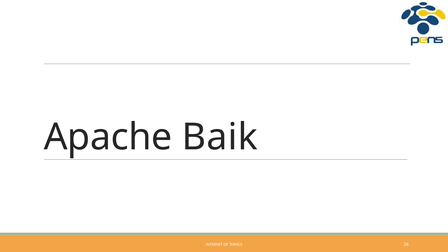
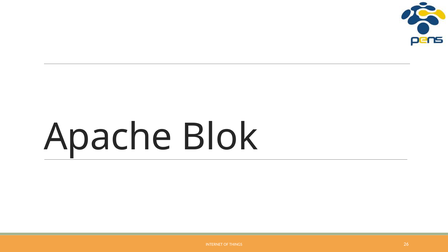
Baik: Baik -> Blok
